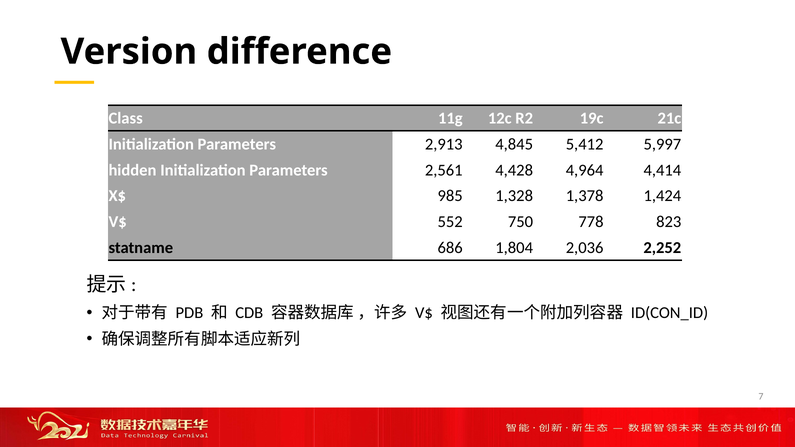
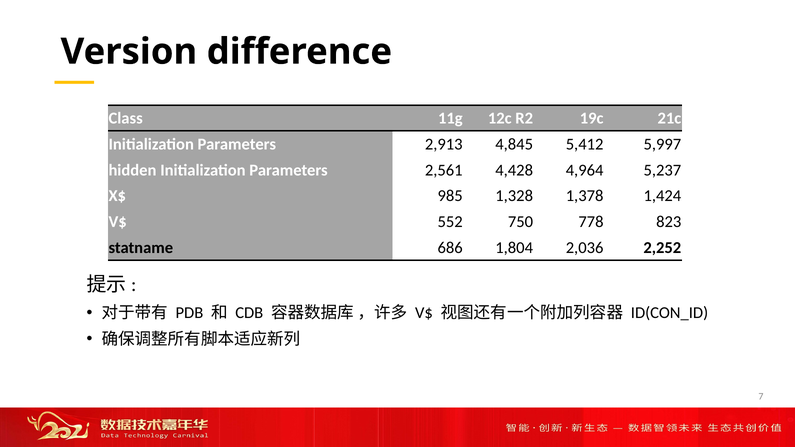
4,414: 4,414 -> 5,237
